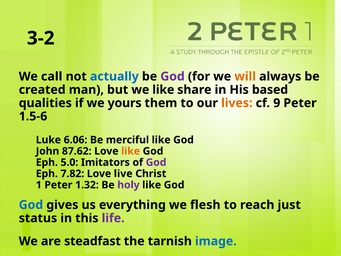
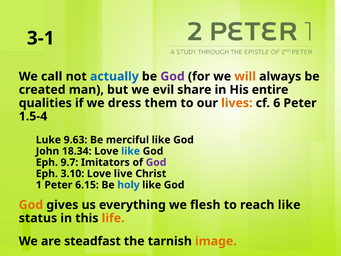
3-2: 3-2 -> 3-1
we like: like -> evil
based: based -> entire
yours: yours -> dress
9: 9 -> 6
1.5-6: 1.5-6 -> 1.5-4
6.06: 6.06 -> 9.63
87.62: 87.62 -> 18.34
like at (131, 151) colour: orange -> blue
5.0: 5.0 -> 9.7
7.82: 7.82 -> 3.10
1.32: 1.32 -> 6.15
holy colour: purple -> blue
God at (31, 205) colour: blue -> orange
reach just: just -> like
life colour: purple -> orange
image colour: blue -> orange
